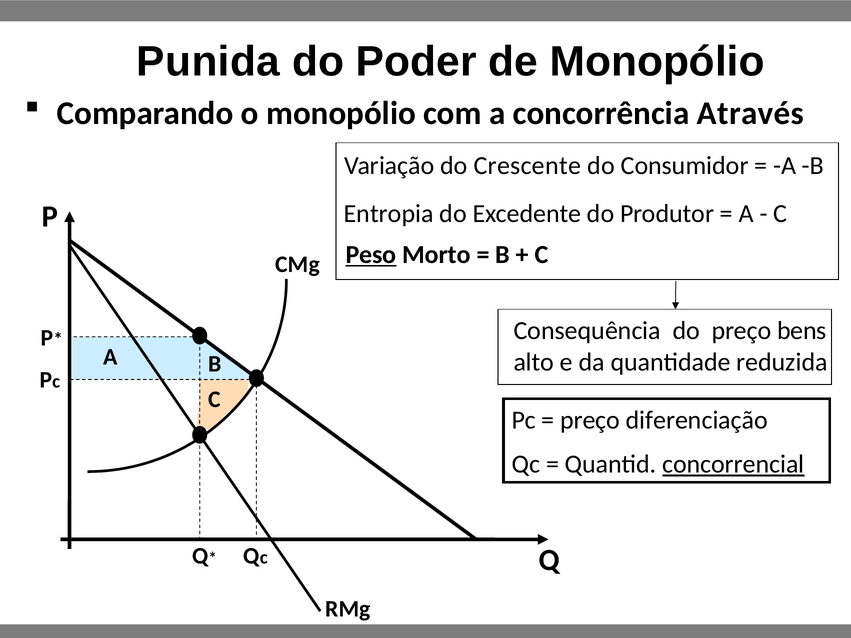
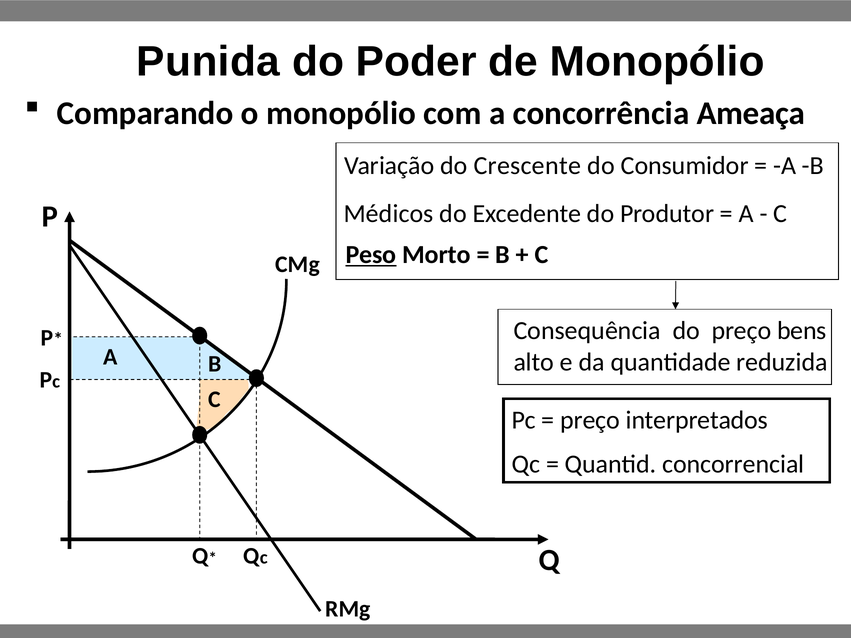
Através: Através -> Ameaça
Entropia: Entropia -> Médicos
diferenciação: diferenciação -> interpretados
concorrencial underline: present -> none
